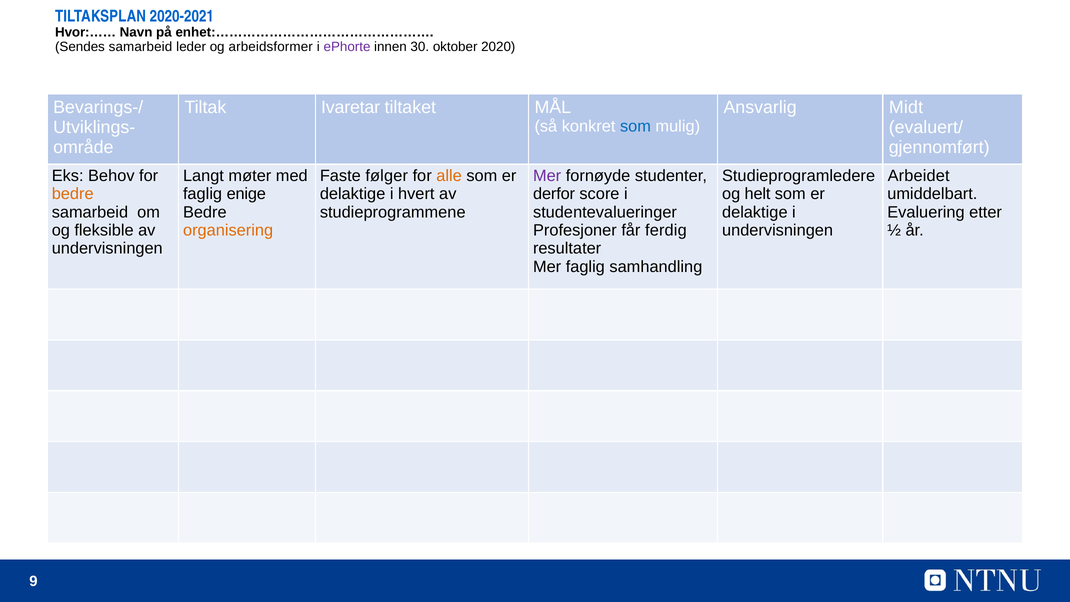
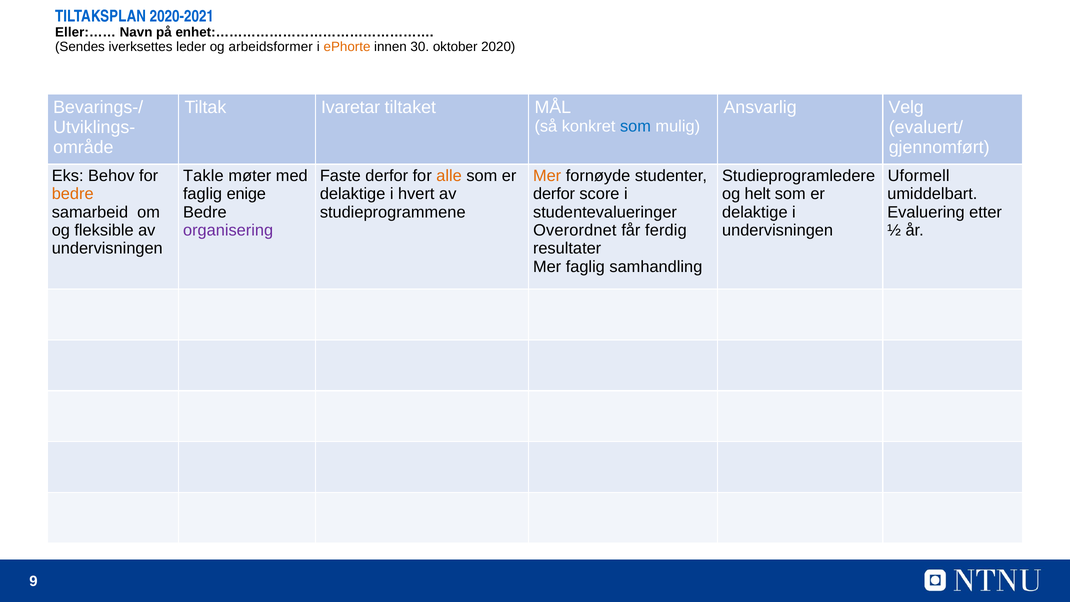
Hvor:……: Hvor:…… -> Eller:……
Sendes samarbeid: samarbeid -> iverksettes
ePhorte colour: purple -> orange
Midt: Midt -> Velg
Langt: Langt -> Takle
Faste følger: følger -> derfor
Mer at (547, 176) colour: purple -> orange
Arbeidet: Arbeidet -> Uformell
organisering colour: orange -> purple
Profesjoner: Profesjoner -> Overordnet
